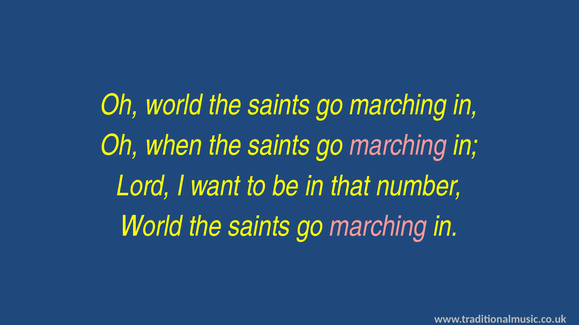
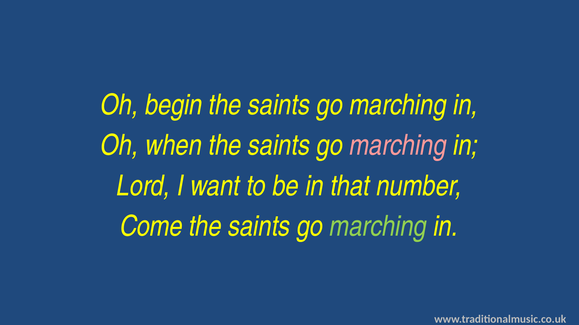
Oh world: world -> begin
World at (151, 227): World -> Come
marching at (378, 227) colour: pink -> light green
